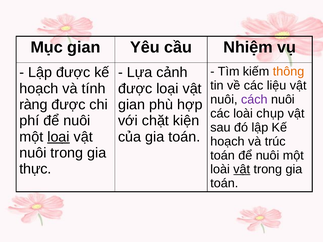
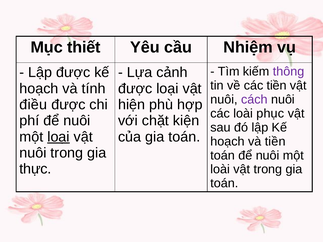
Mục gian: gian -> thiết
thông colour: orange -> purple
các liệu: liệu -> tiền
ràng: ràng -> điều
gian at (132, 105): gian -> hiện
chụp: chụp -> phục
và trúc: trúc -> tiền
vật at (242, 170) underline: present -> none
